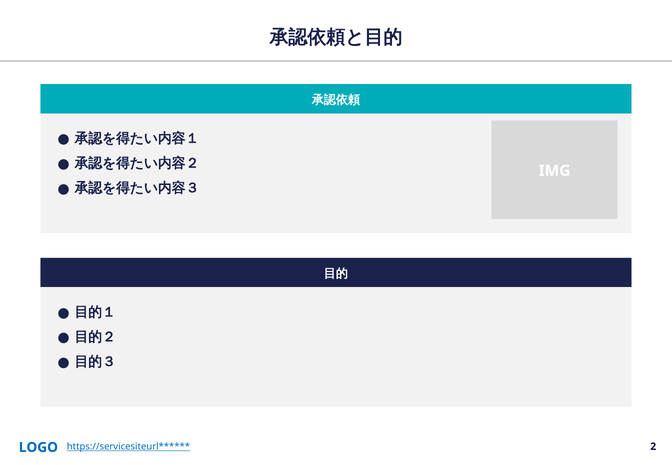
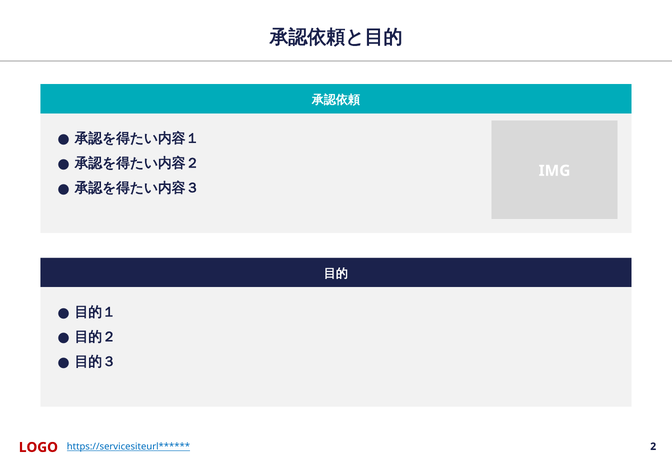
LOGO colour: blue -> red
